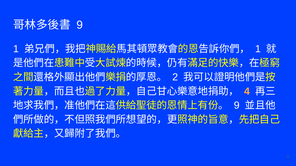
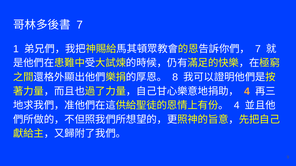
9 at (80, 25): 9 -> 7
1 at (258, 49): 1 -> 7
2: 2 -> 8
9 at (237, 106): 9 -> 4
